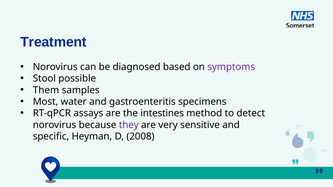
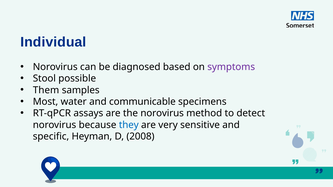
Treatment: Treatment -> Individual
gastroenteritis: gastroenteritis -> communicable
the intestines: intestines -> norovirus
they colour: purple -> blue
